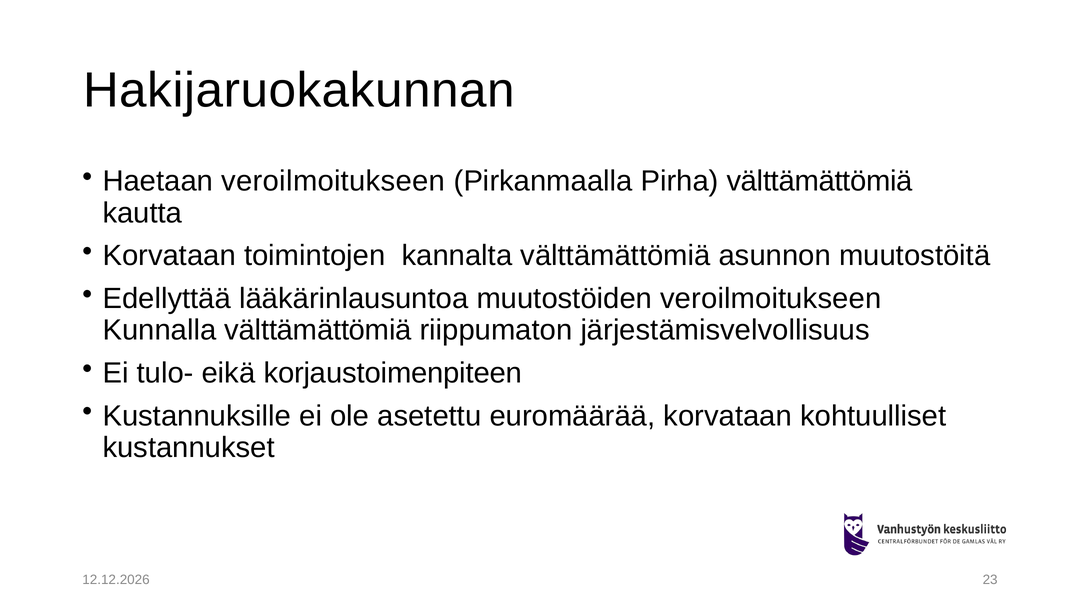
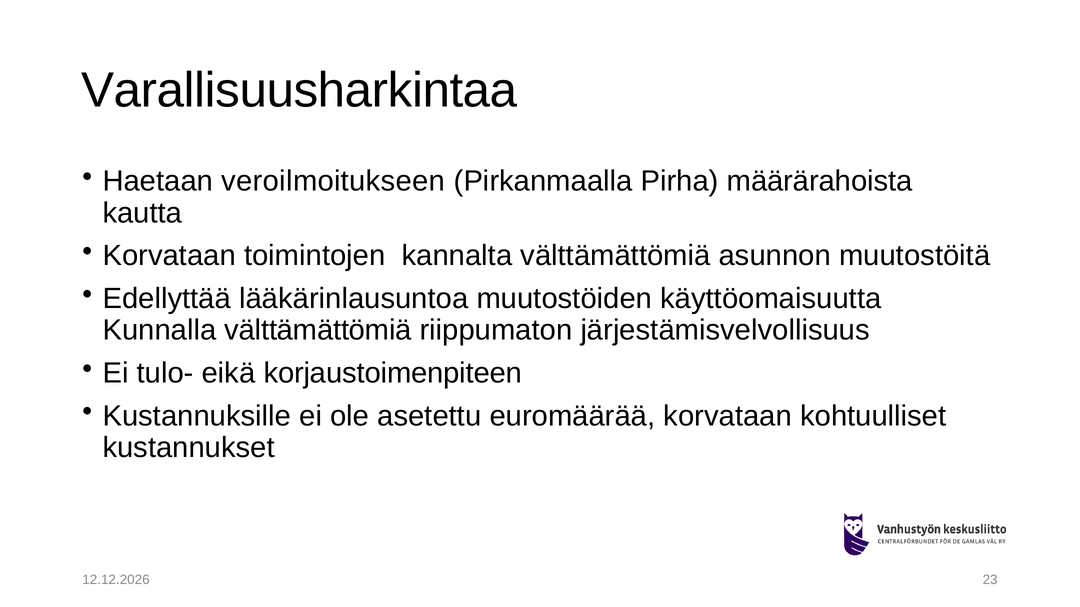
Hakijaruokakunnan: Hakijaruokakunnan -> Varallisuusharkintaa
Pirha välttämättömiä: välttämättömiä -> määrärahoista
muutostöiden veroilmoitukseen: veroilmoitukseen -> käyttöomaisuutta
